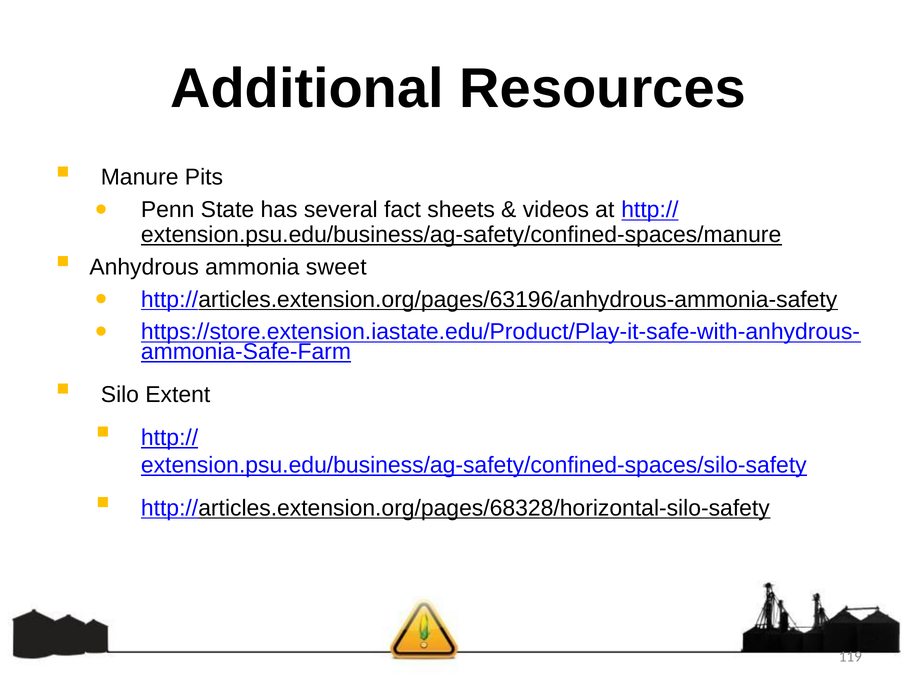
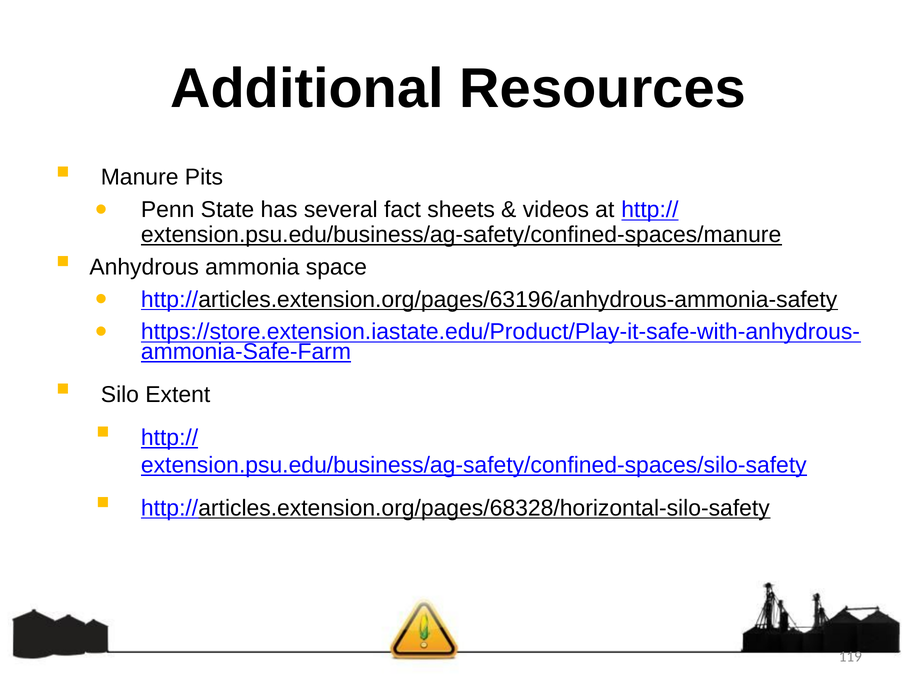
sweet: sweet -> space
